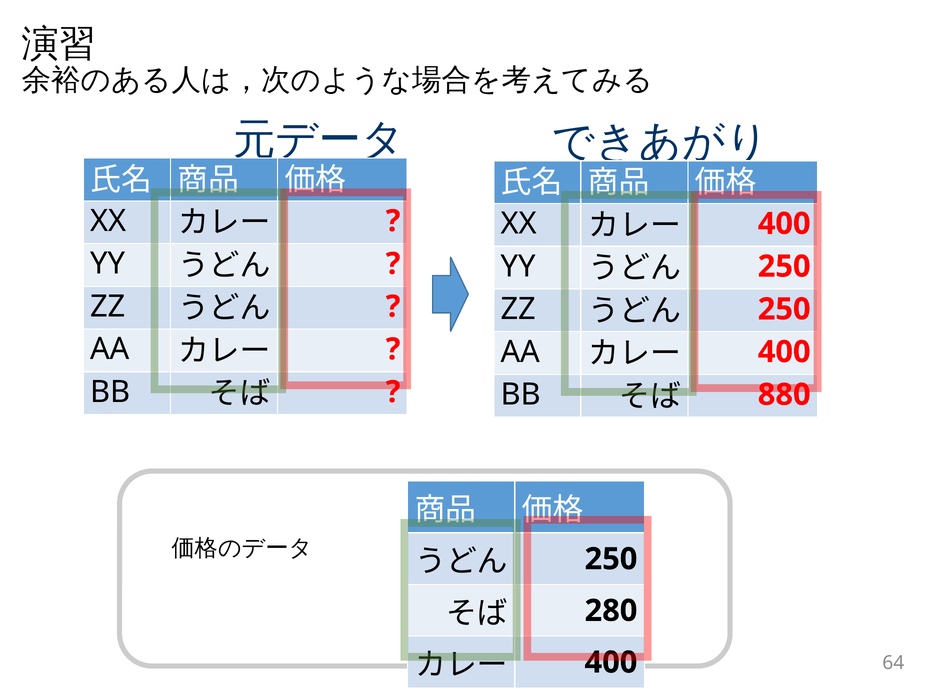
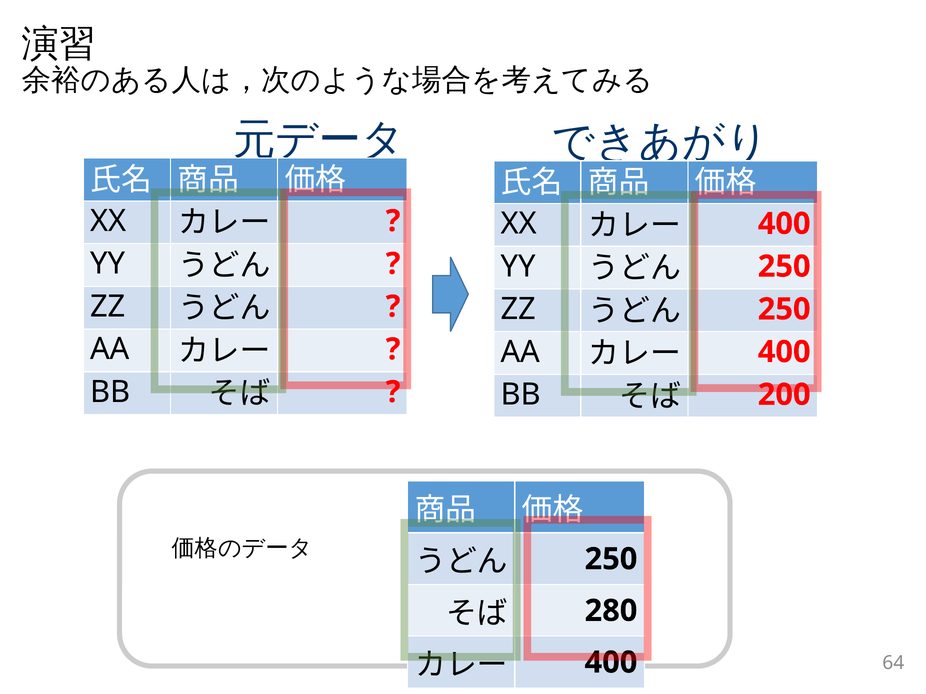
880: 880 -> 200
